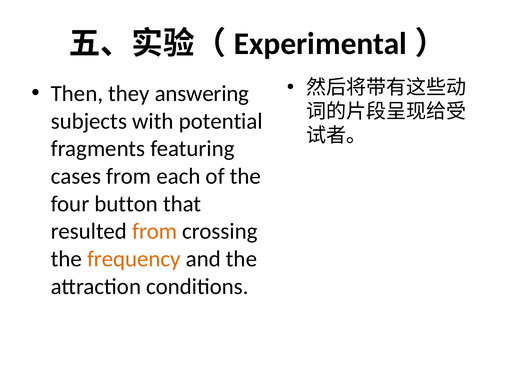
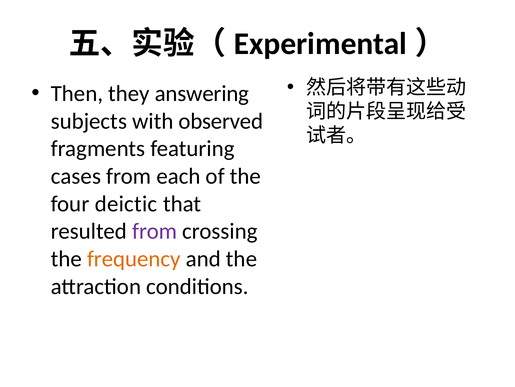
potential: potential -> observed
button: button -> deictic
from at (155, 231) colour: orange -> purple
